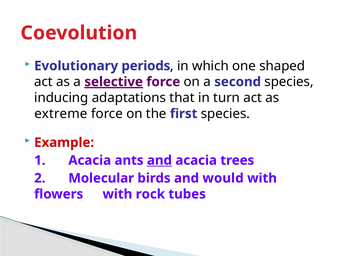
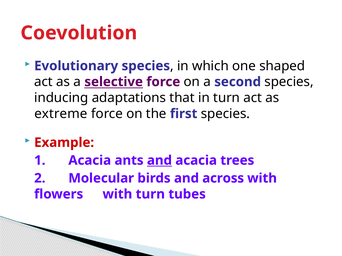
Evolutionary periods: periods -> species
selective underline: present -> none
would: would -> across
with rock: rock -> turn
